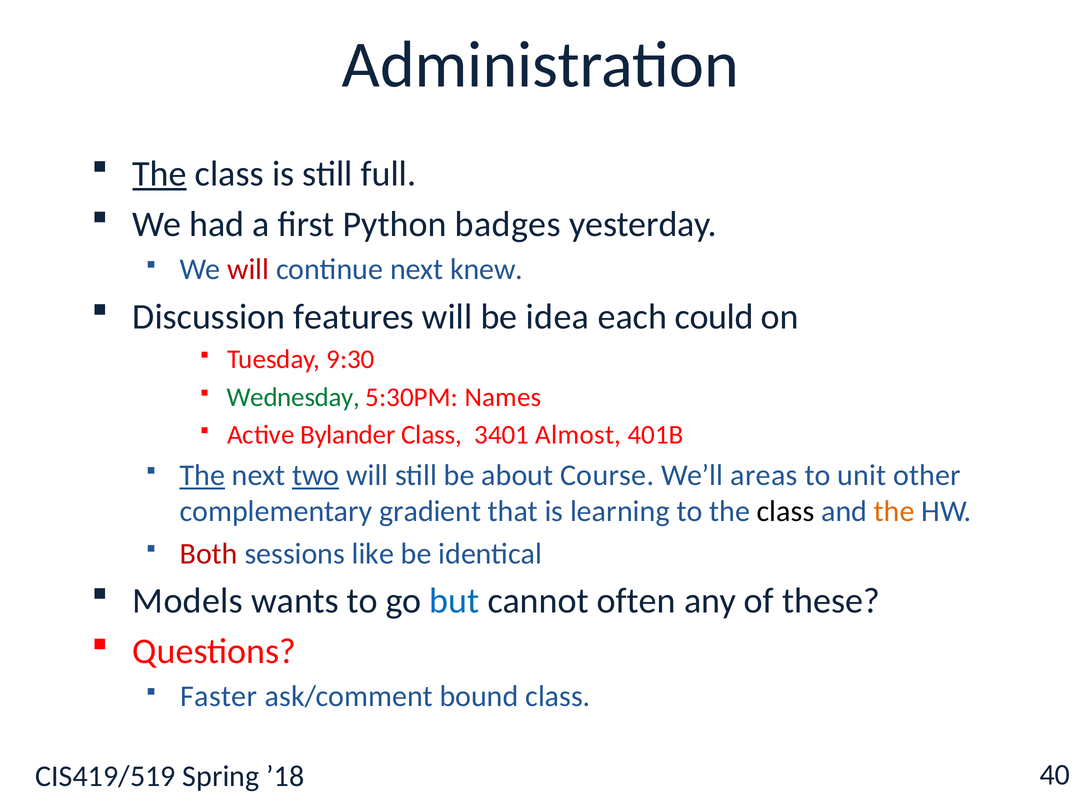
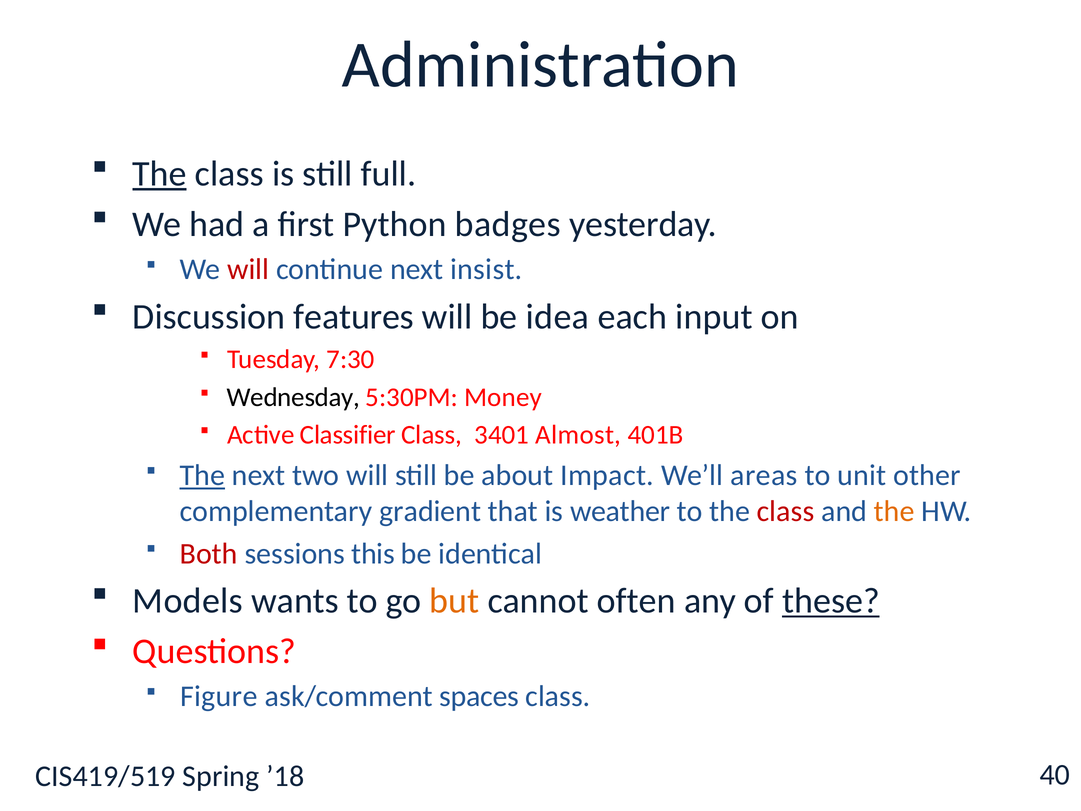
knew: knew -> insist
could: could -> input
9:30: 9:30 -> 7:30
Wednesday colour: green -> black
Names: Names -> Money
Bylander: Bylander -> Classifier
two underline: present -> none
Course: Course -> Impact
learning: learning -> weather
class at (786, 511) colour: black -> red
like: like -> this
but colour: blue -> orange
these underline: none -> present
Faster: Faster -> Figure
bound: bound -> spaces
